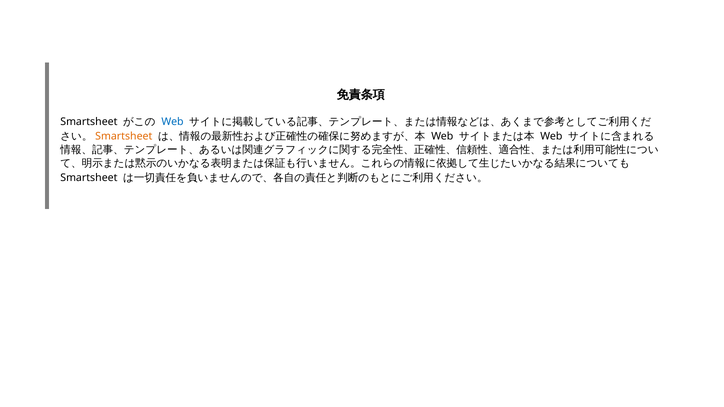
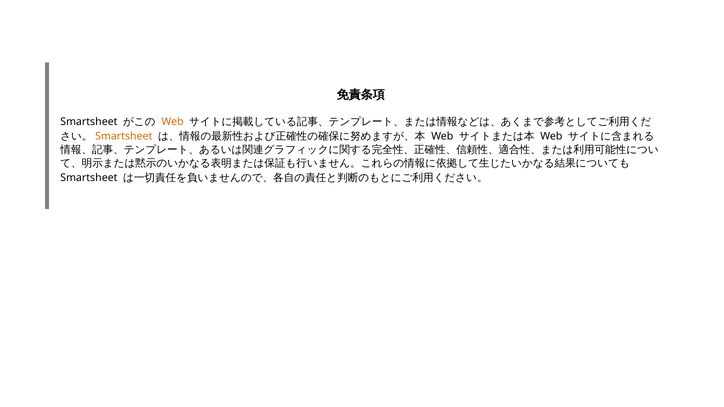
Web at (173, 122) colour: blue -> orange
